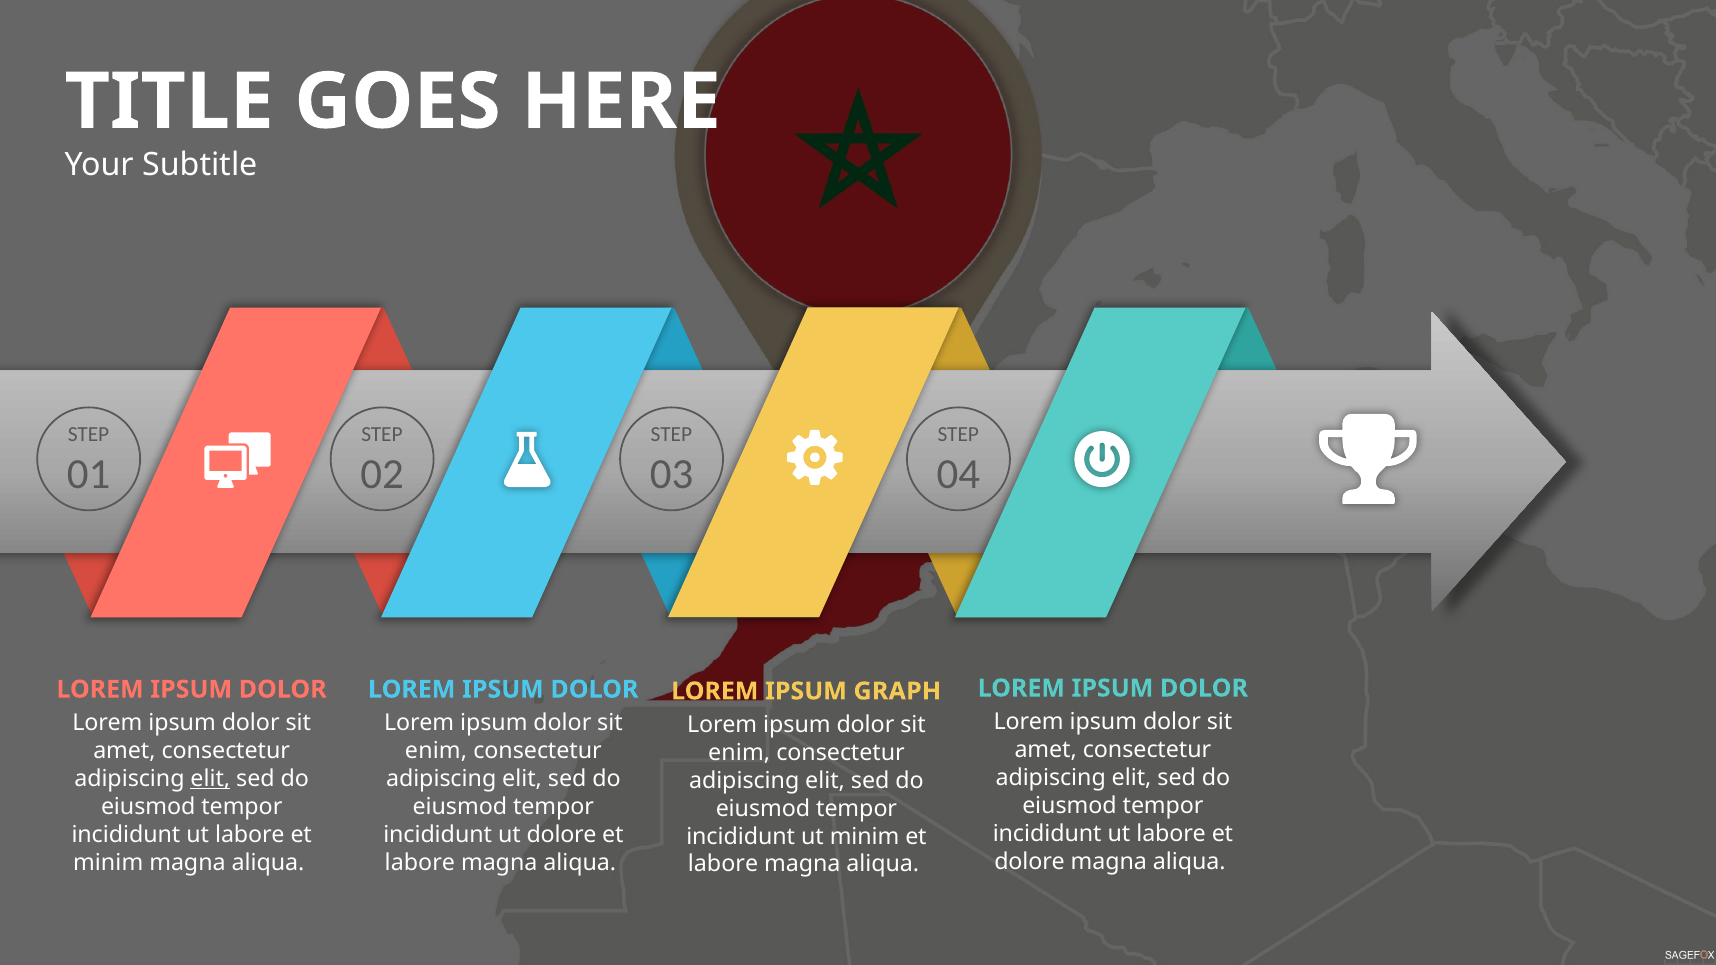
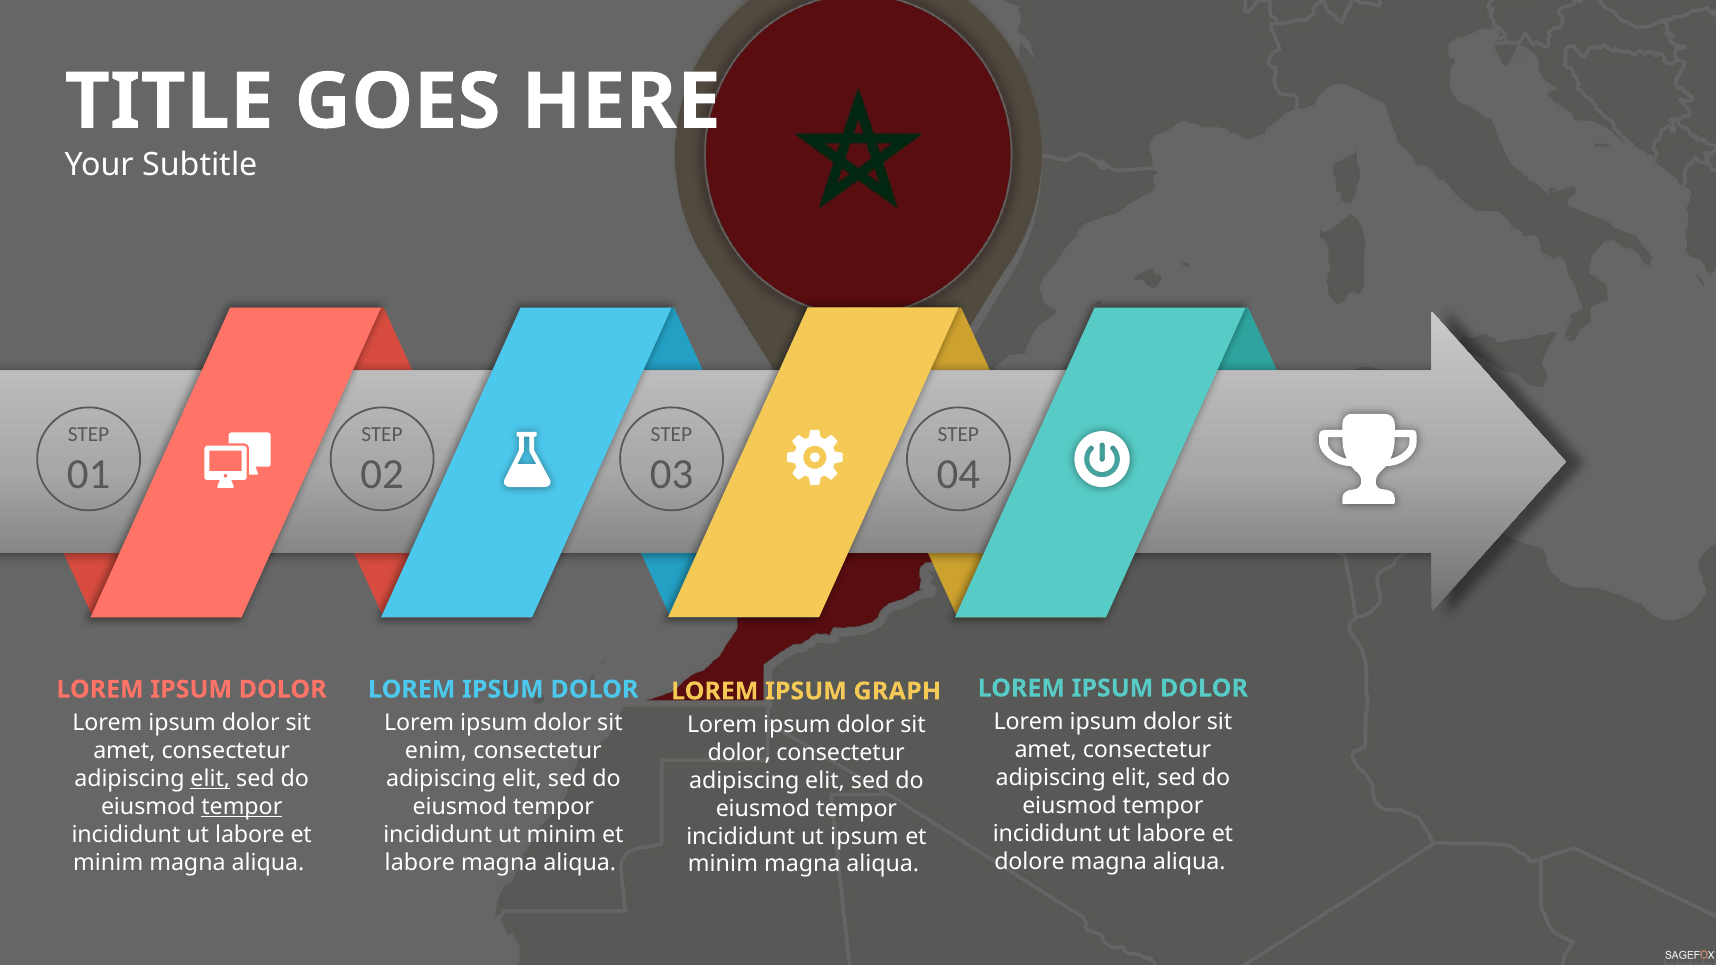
enim at (739, 753): enim -> dolor
tempor at (242, 807) underline: none -> present
ut dolore: dolore -> minim
ut minim: minim -> ipsum
labore at (723, 864): labore -> minim
